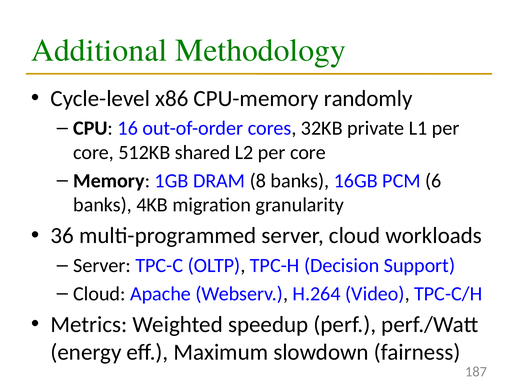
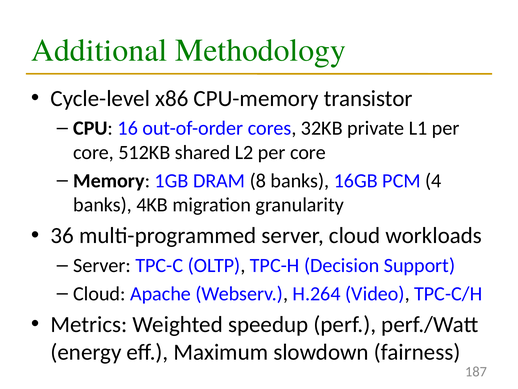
randomly: randomly -> transistor
6: 6 -> 4
